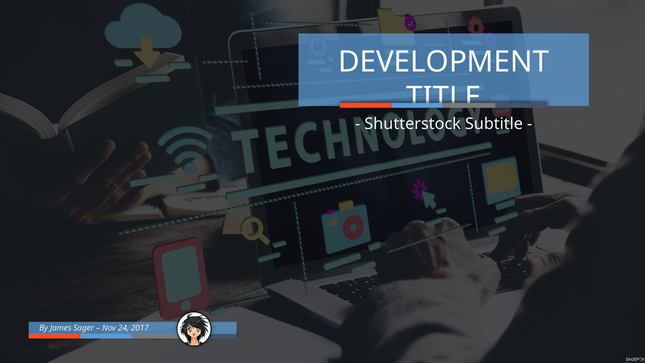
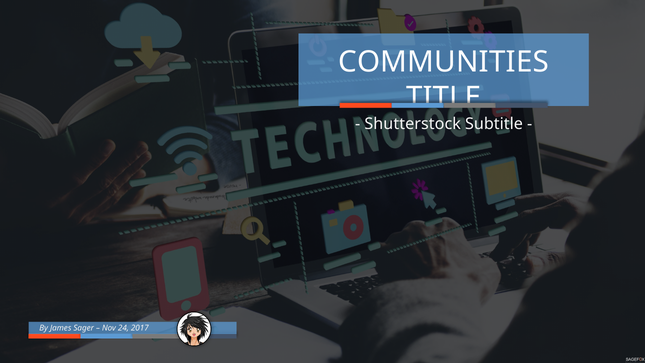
DEVELOPMENT: DEVELOPMENT -> COMMUNITIES
